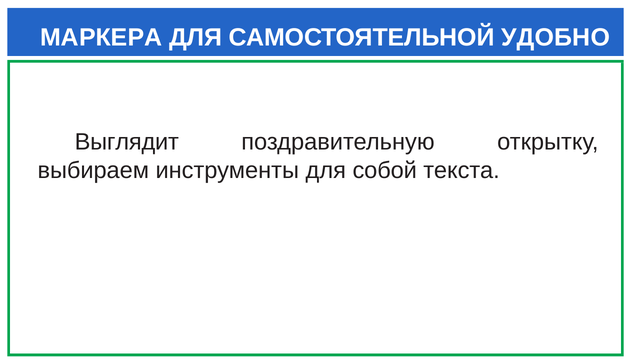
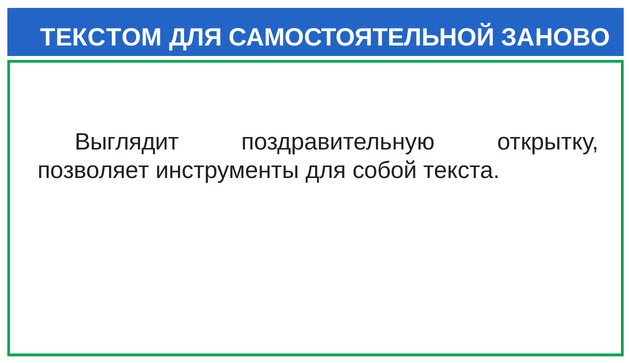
МАРКЕРА: МАРКЕРА -> ТЕКСТОМ
УДОБНО: УДОБНО -> ЗАНОВО
выбираем: выбираем -> позволяет
